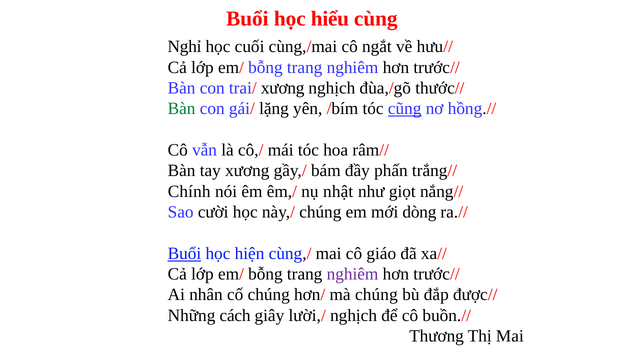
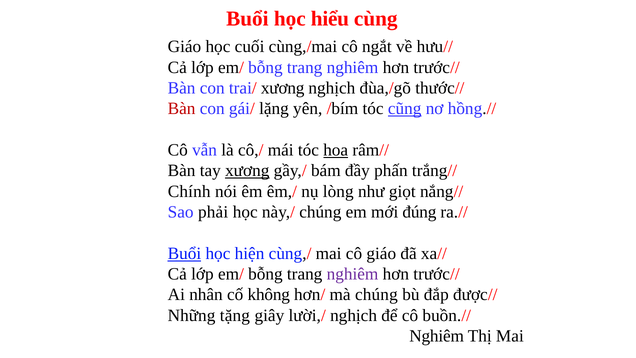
Nghỉ at (185, 47): Nghỉ -> Giáo
Bàn at (182, 109) colour: green -> red
hoa underline: none -> present
xương at (247, 171) underline: none -> present
nhật: nhật -> lòng
cười: cười -> phải
dòng: dòng -> đúng
cố chúng: chúng -> không
cách: cách -> tặng
Thương at (437, 336): Thương -> Nghiêm
